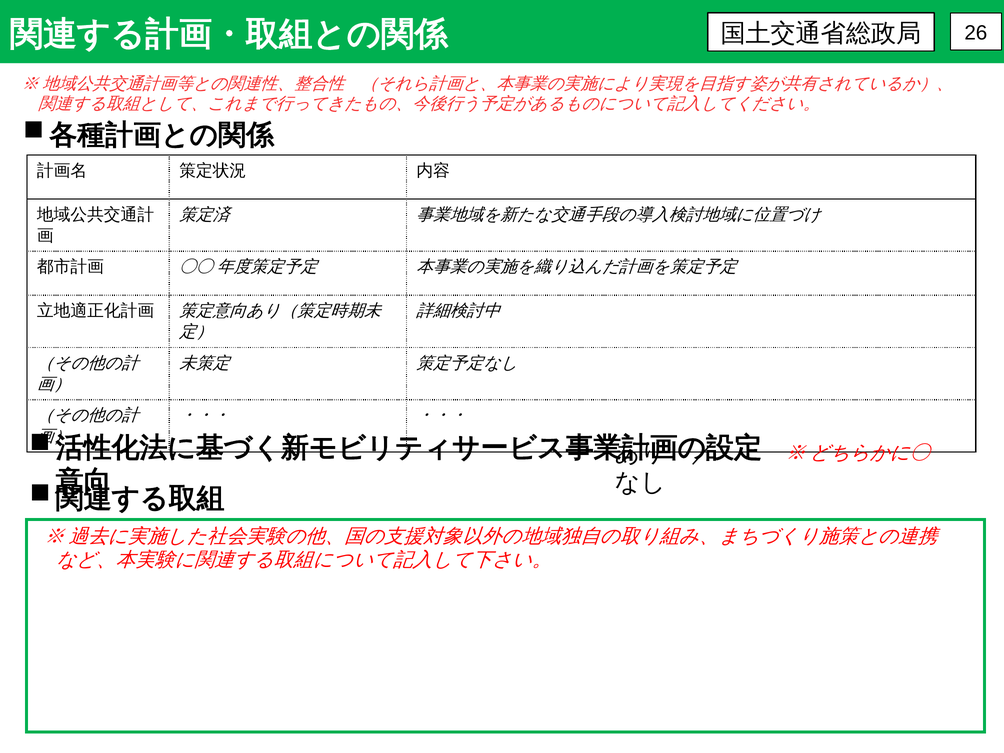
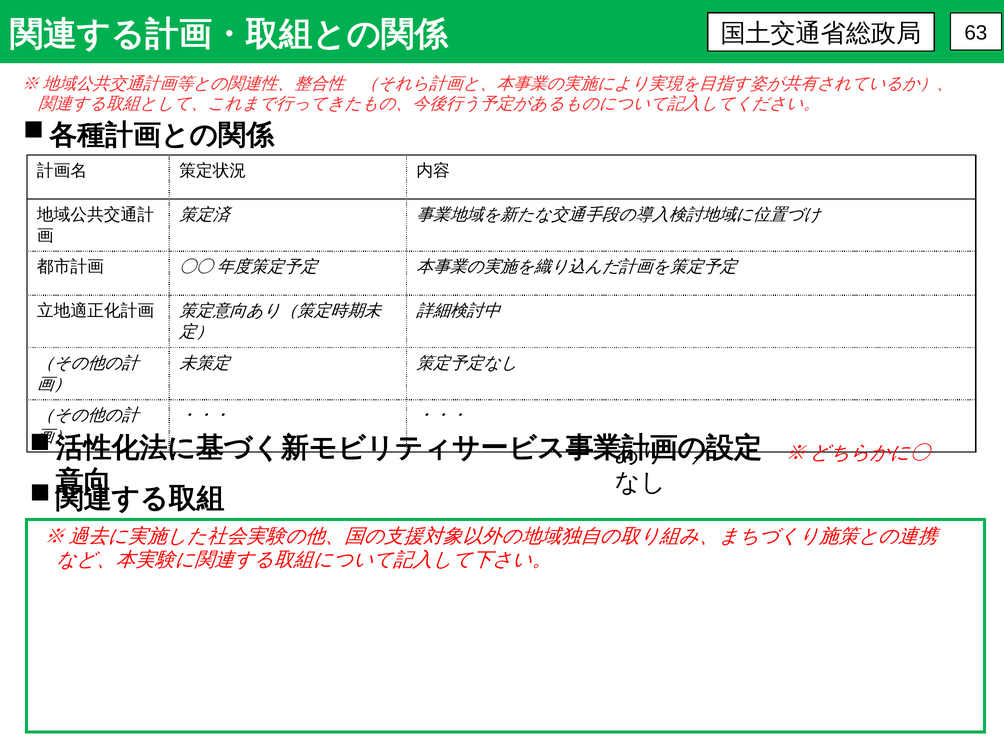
26: 26 -> 63
